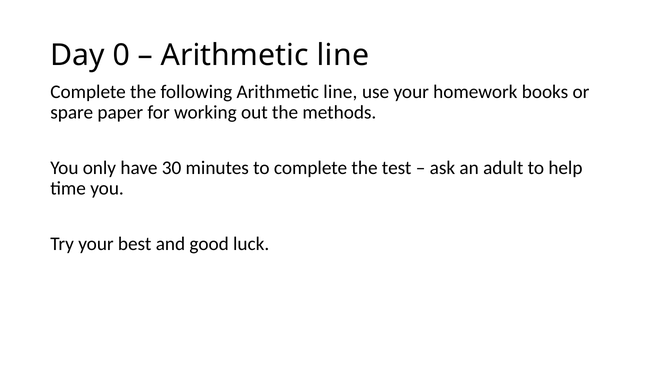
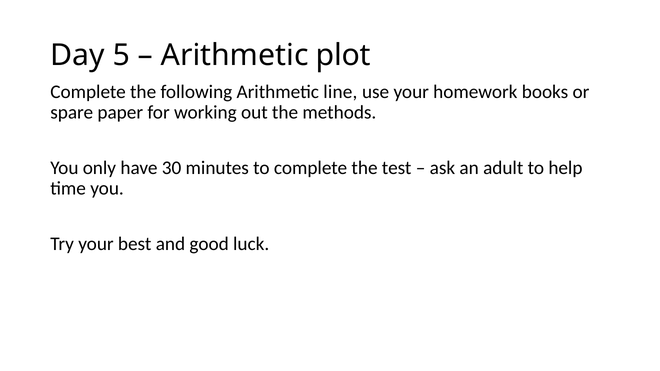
0: 0 -> 5
line at (343, 55): line -> plot
